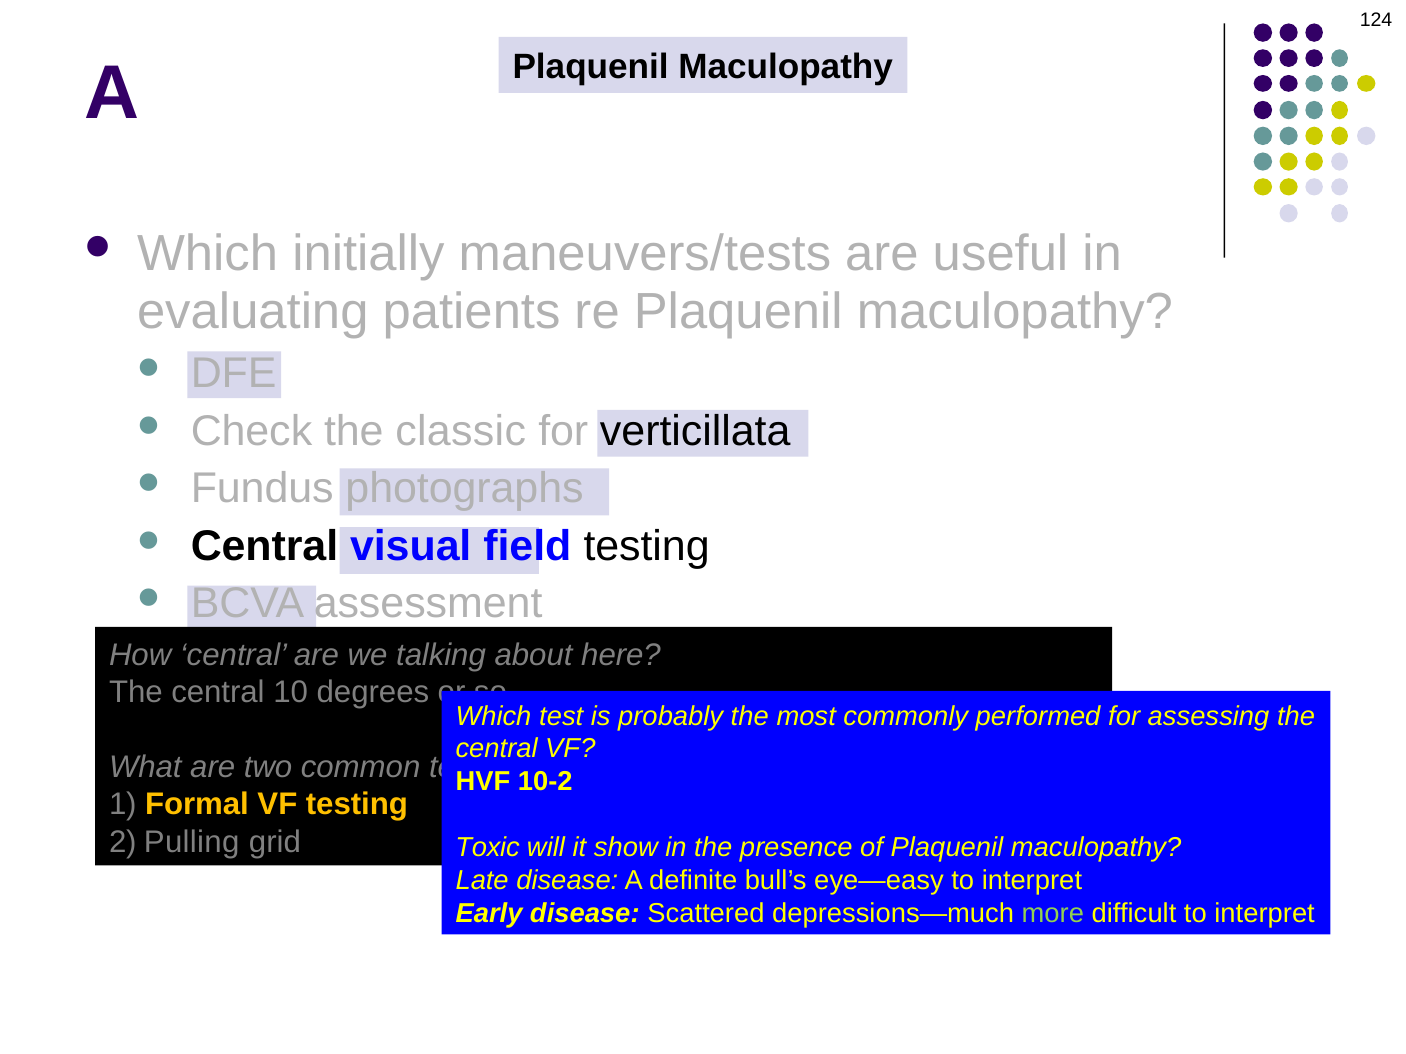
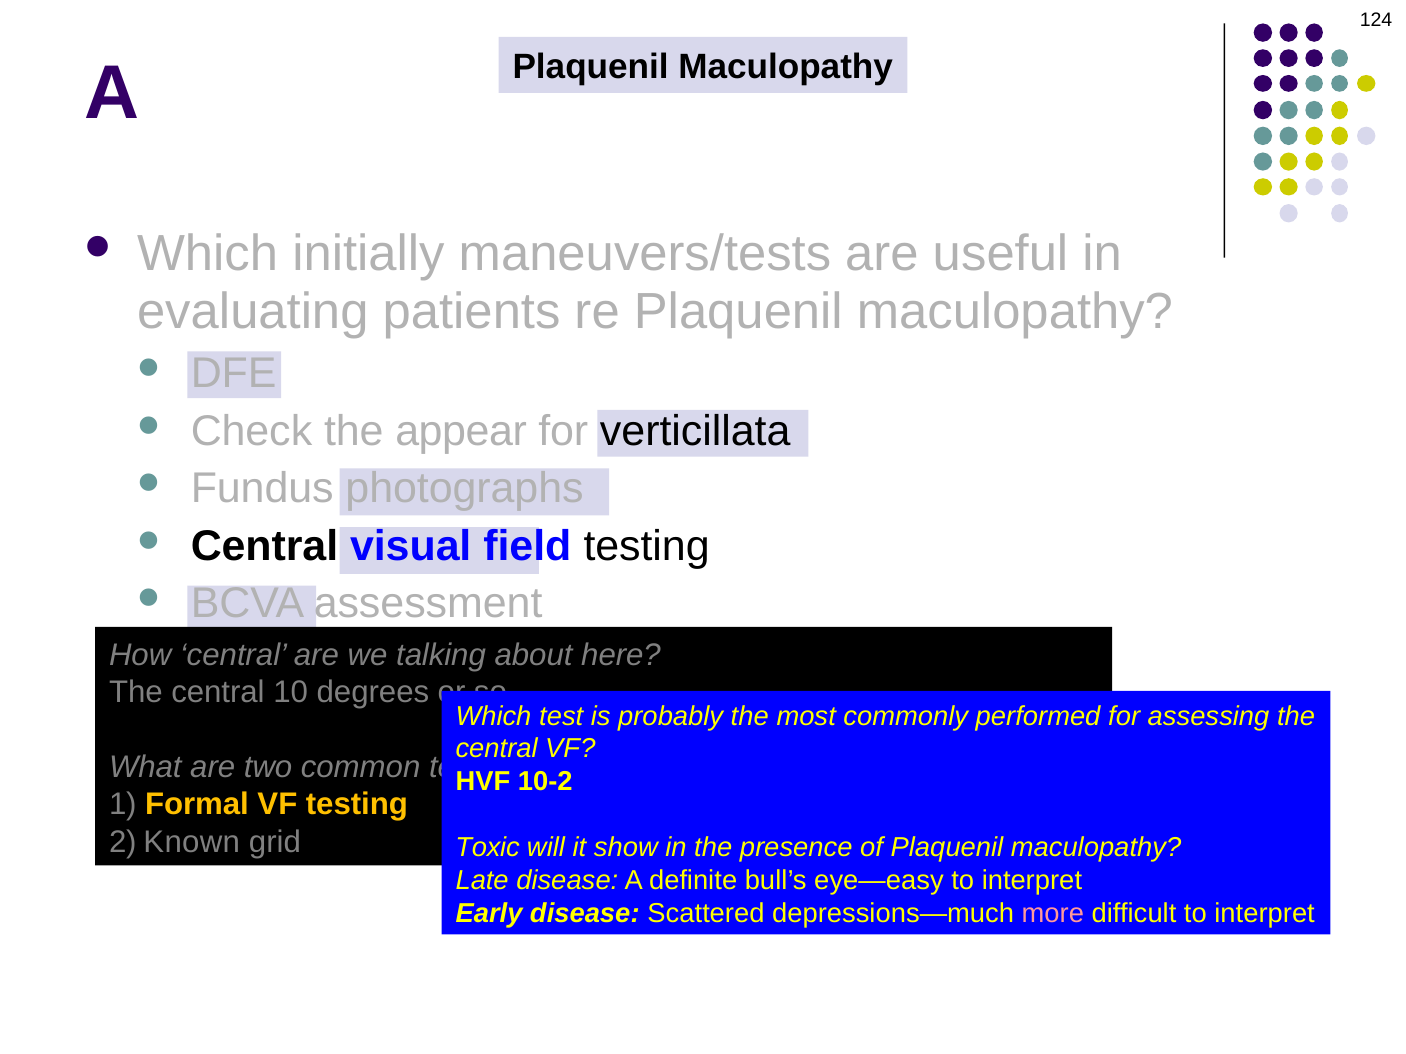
classic: classic -> appear
Pulling: Pulling -> Known
more colour: light green -> pink
